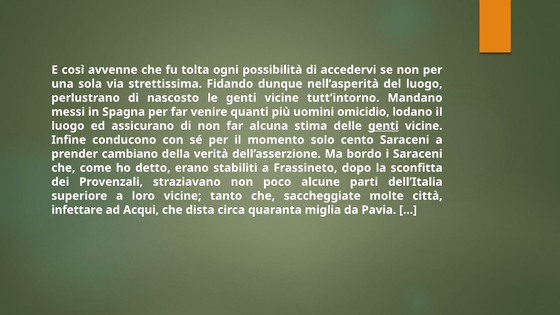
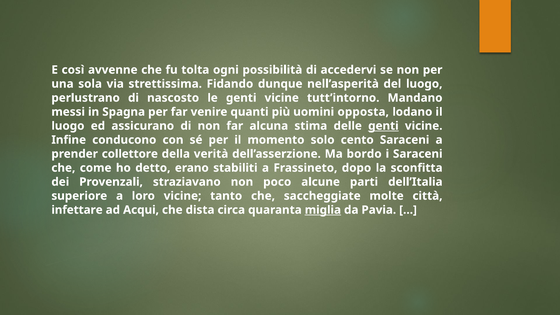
omicidio: omicidio -> opposta
cambiano: cambiano -> collettore
miglia underline: none -> present
